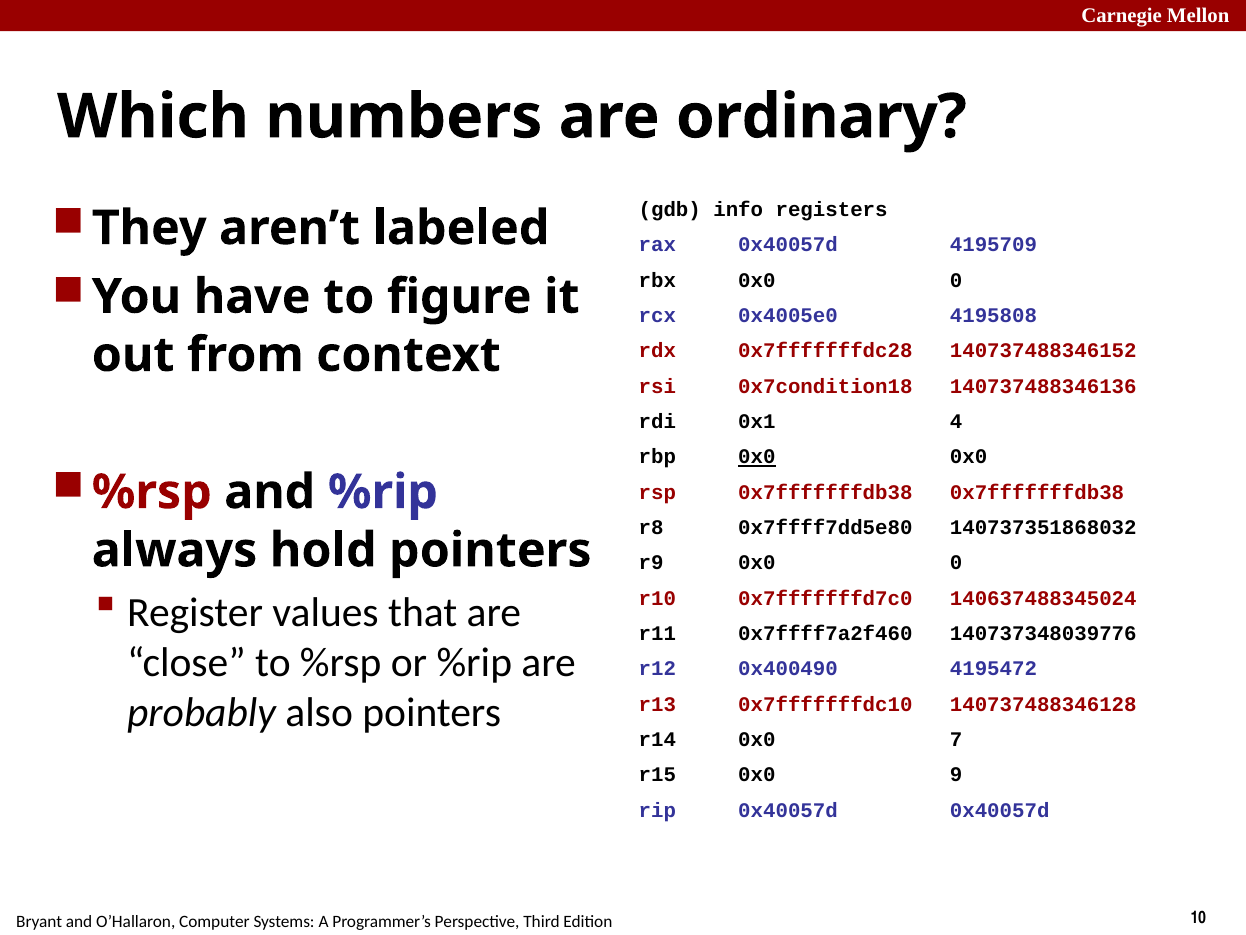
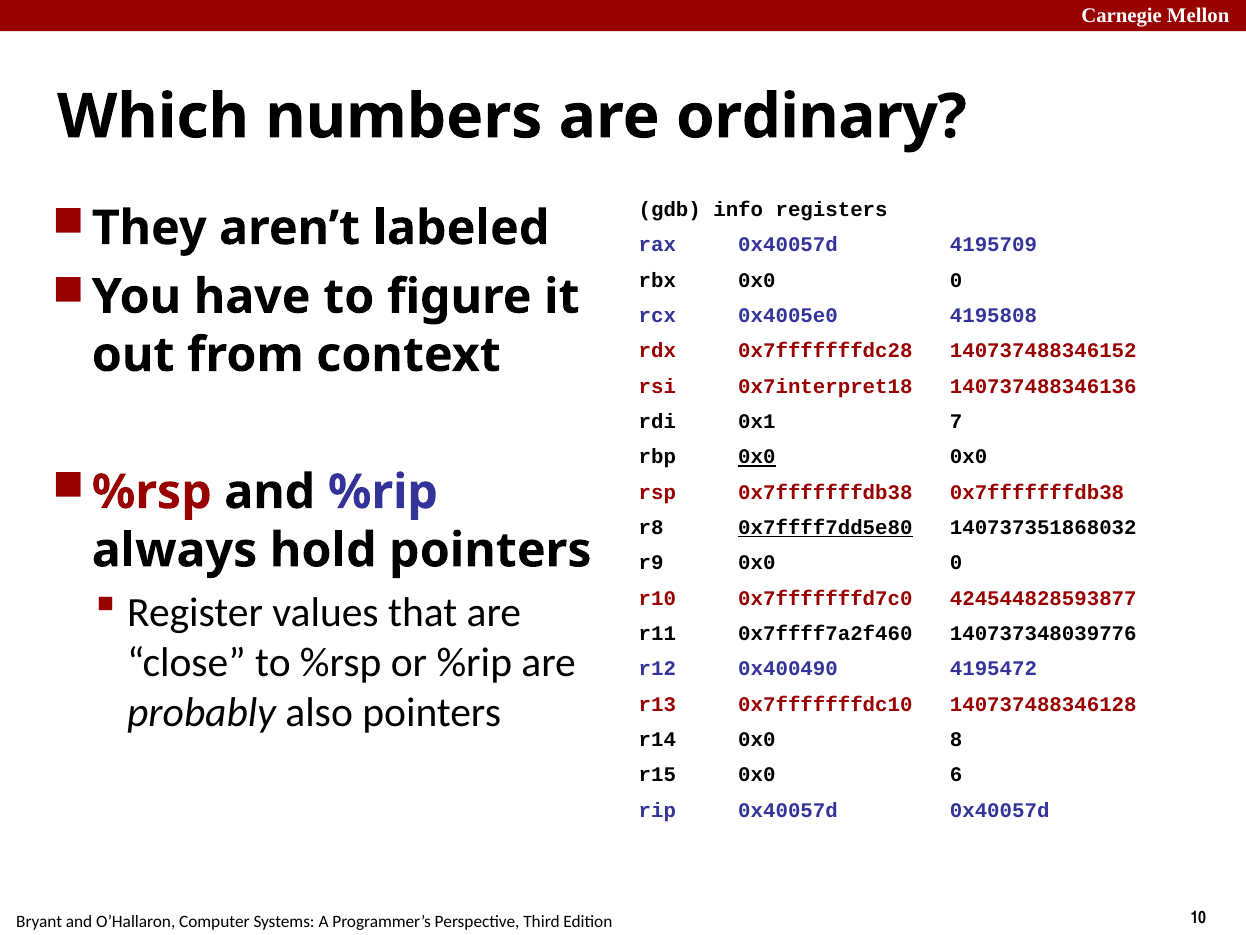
0x7condition18: 0x7condition18 -> 0x7interpret18
4: 4 -> 7
0x7ffff7dd5e80 underline: none -> present
140637488345024: 140637488345024 -> 424544828593877
7: 7 -> 8
9: 9 -> 6
